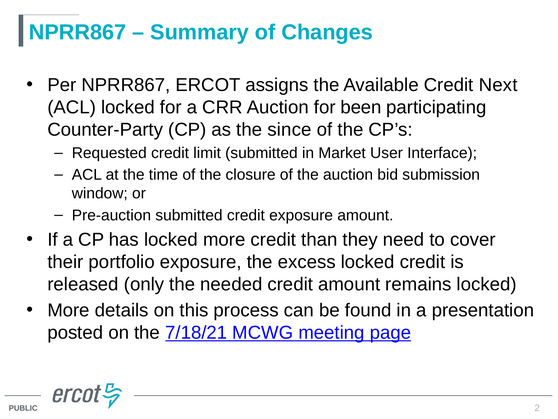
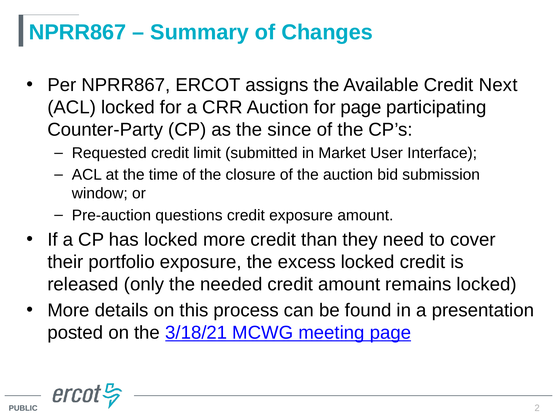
for been: been -> page
Pre-auction submitted: submitted -> questions
7/18/21: 7/18/21 -> 3/18/21
